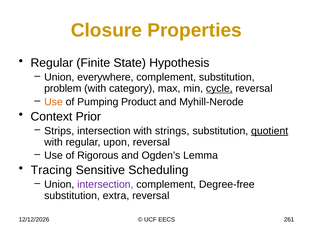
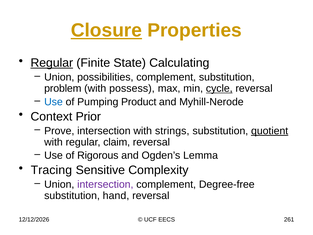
Closure underline: none -> present
Regular at (52, 63) underline: none -> present
Hypothesis: Hypothesis -> Calculating
everywhere: everywhere -> possibilities
category: category -> possess
Use at (53, 102) colour: orange -> blue
Strips: Strips -> Prove
upon: upon -> claim
Scheduling: Scheduling -> Complexity
extra: extra -> hand
